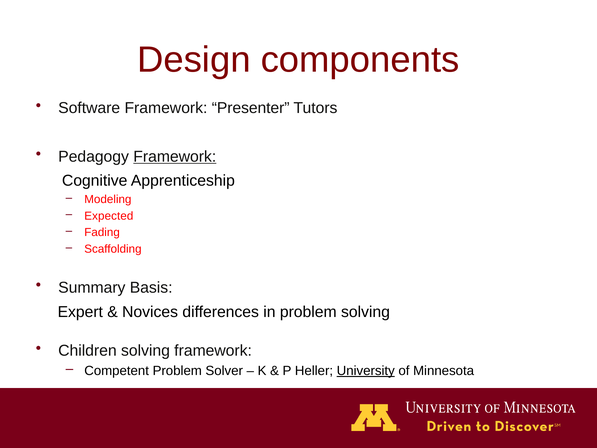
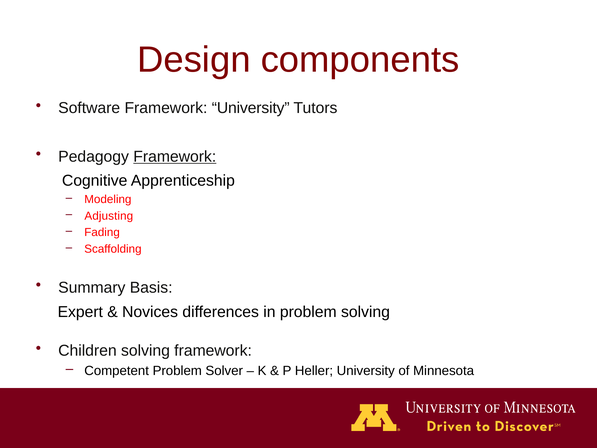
Framework Presenter: Presenter -> University
Expected: Expected -> Adjusting
University at (366, 371) underline: present -> none
